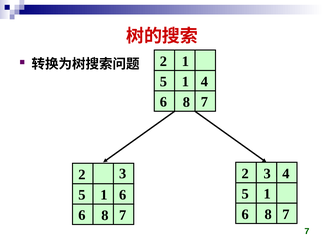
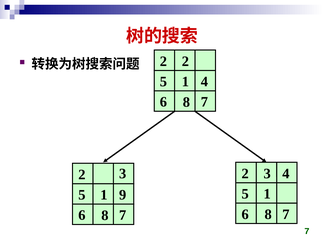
2 1: 1 -> 2
1 6: 6 -> 9
